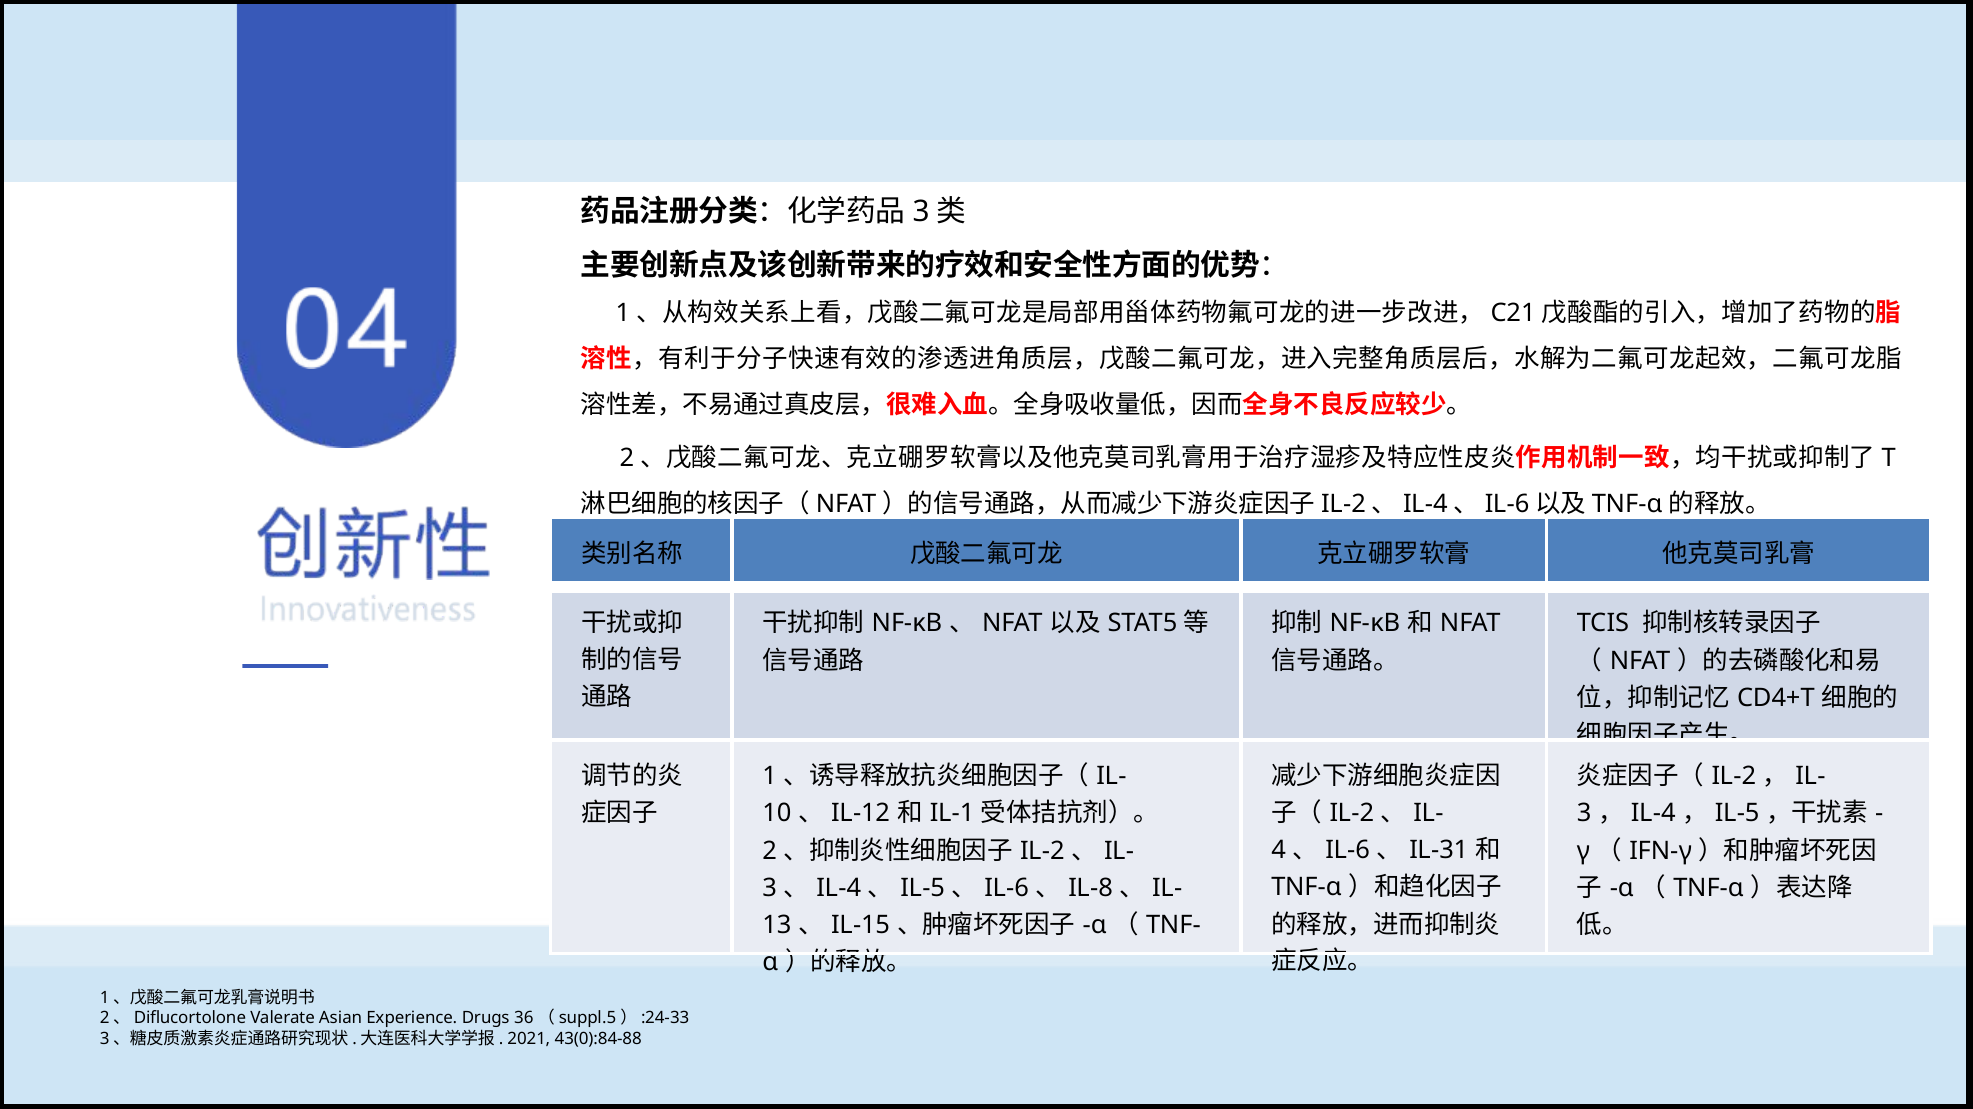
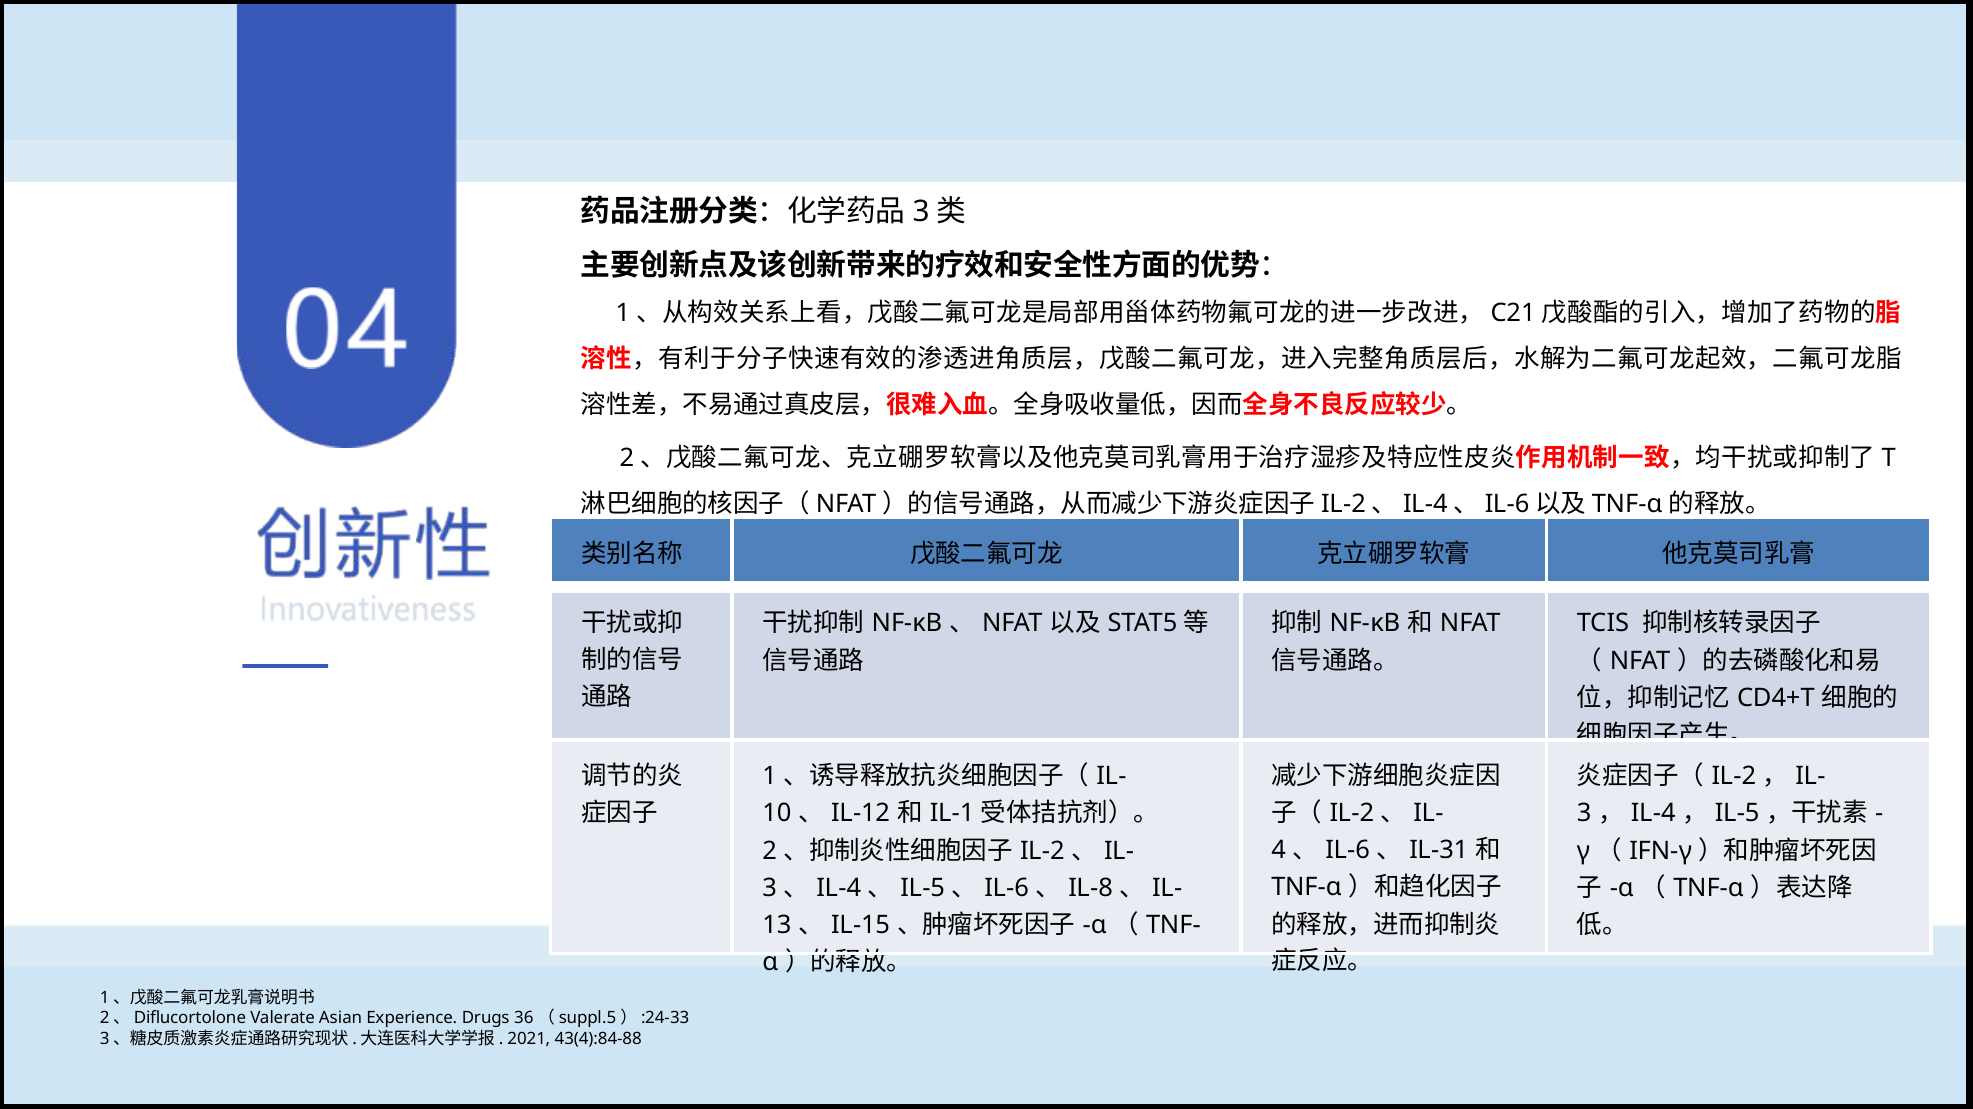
43(0):84-88: 43(0):84-88 -> 43(4):84-88
